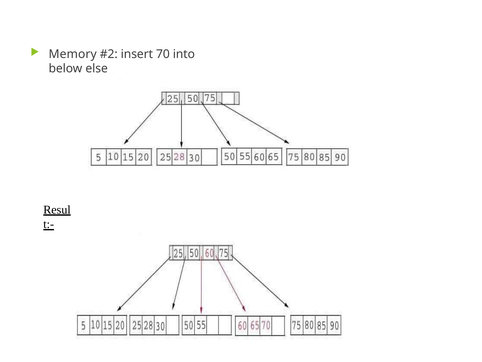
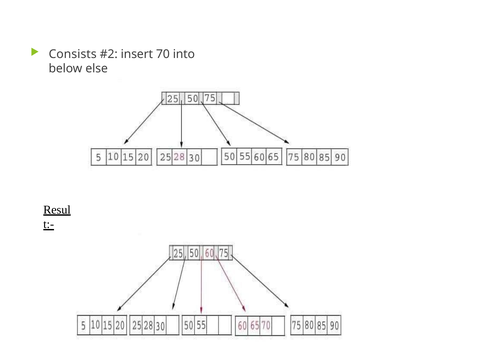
Memory: Memory -> Consists
